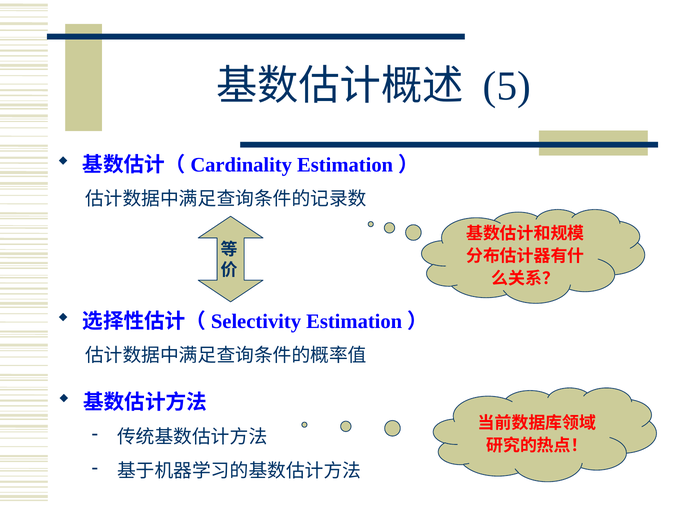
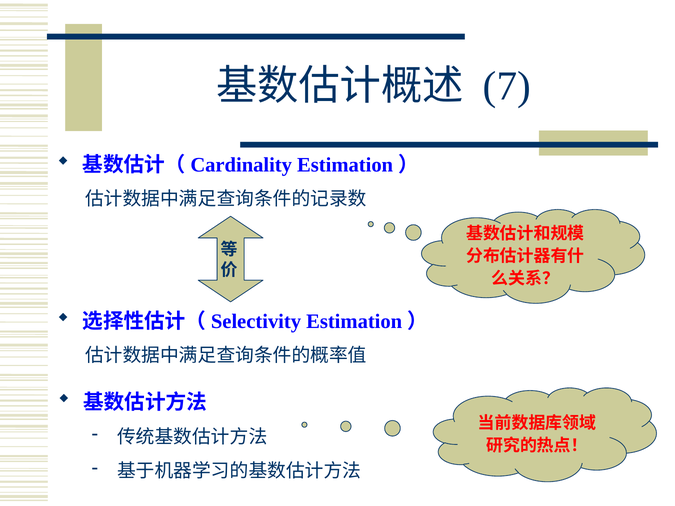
5: 5 -> 7
